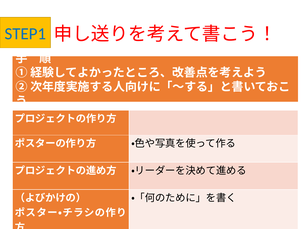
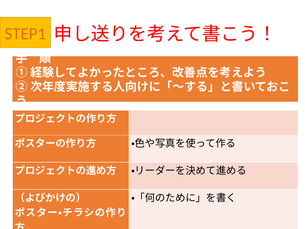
STEP1 colour: blue -> orange
